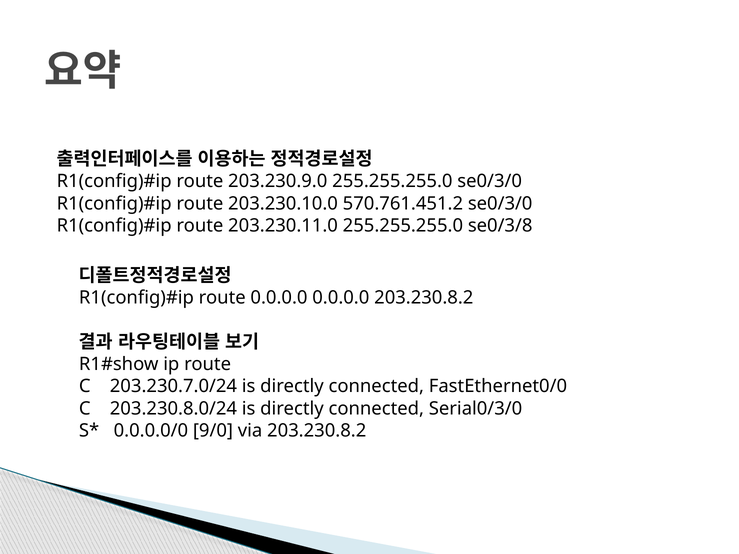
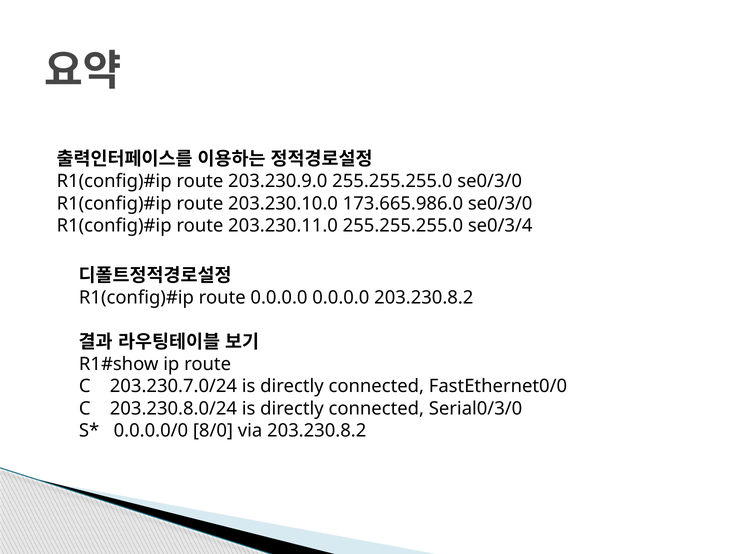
570.761.451.2: 570.761.451.2 -> 173.665.986.0
se0/3/8: se0/3/8 -> se0/3/4
9/0: 9/0 -> 8/0
